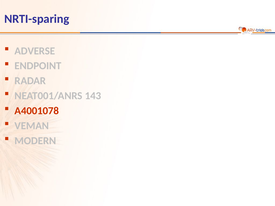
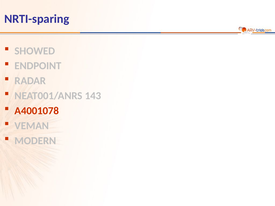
ADVERSE: ADVERSE -> SHOWED
